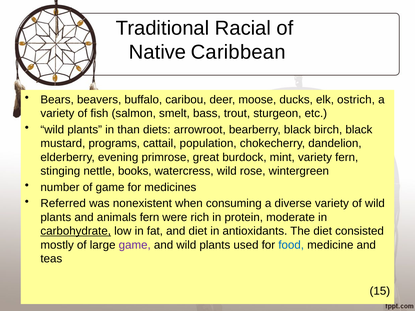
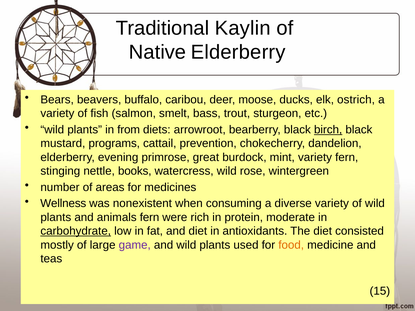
Racial: Racial -> Kaylin
Native Caribbean: Caribbean -> Elderberry
than: than -> from
birch underline: none -> present
population: population -> prevention
of game: game -> areas
Referred: Referred -> Wellness
food colour: blue -> orange
